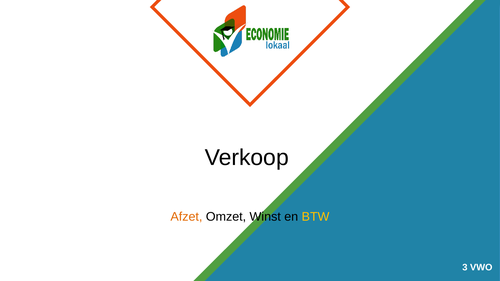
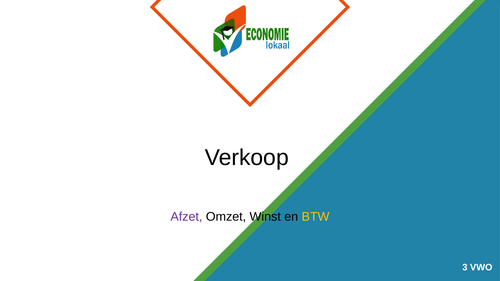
Afzet colour: orange -> purple
